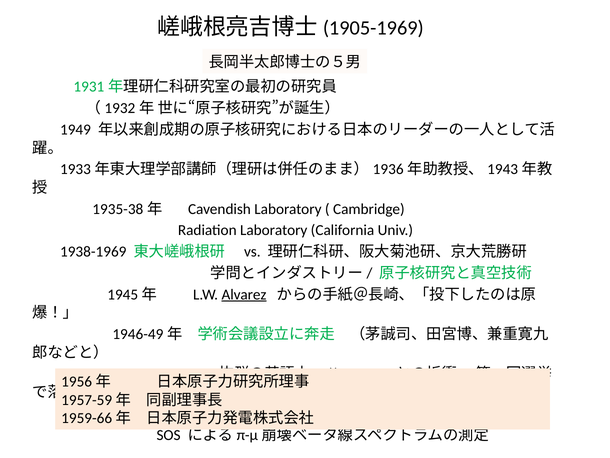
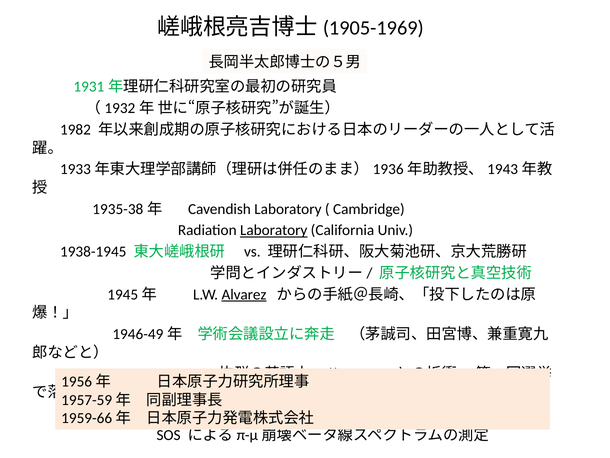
1949: 1949 -> 1982
Laboratory at (274, 230) underline: none -> present
1938-1969: 1938-1969 -> 1938-1945
